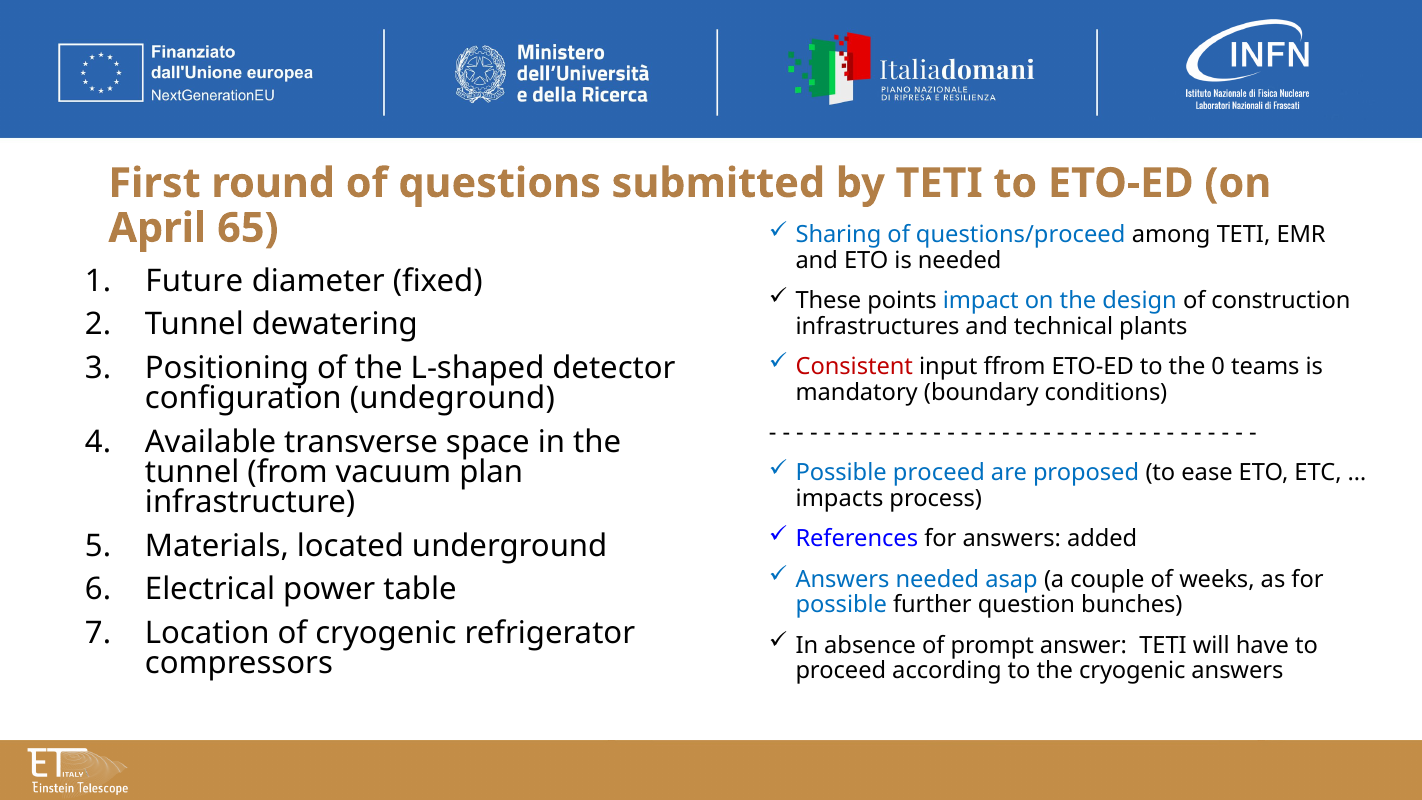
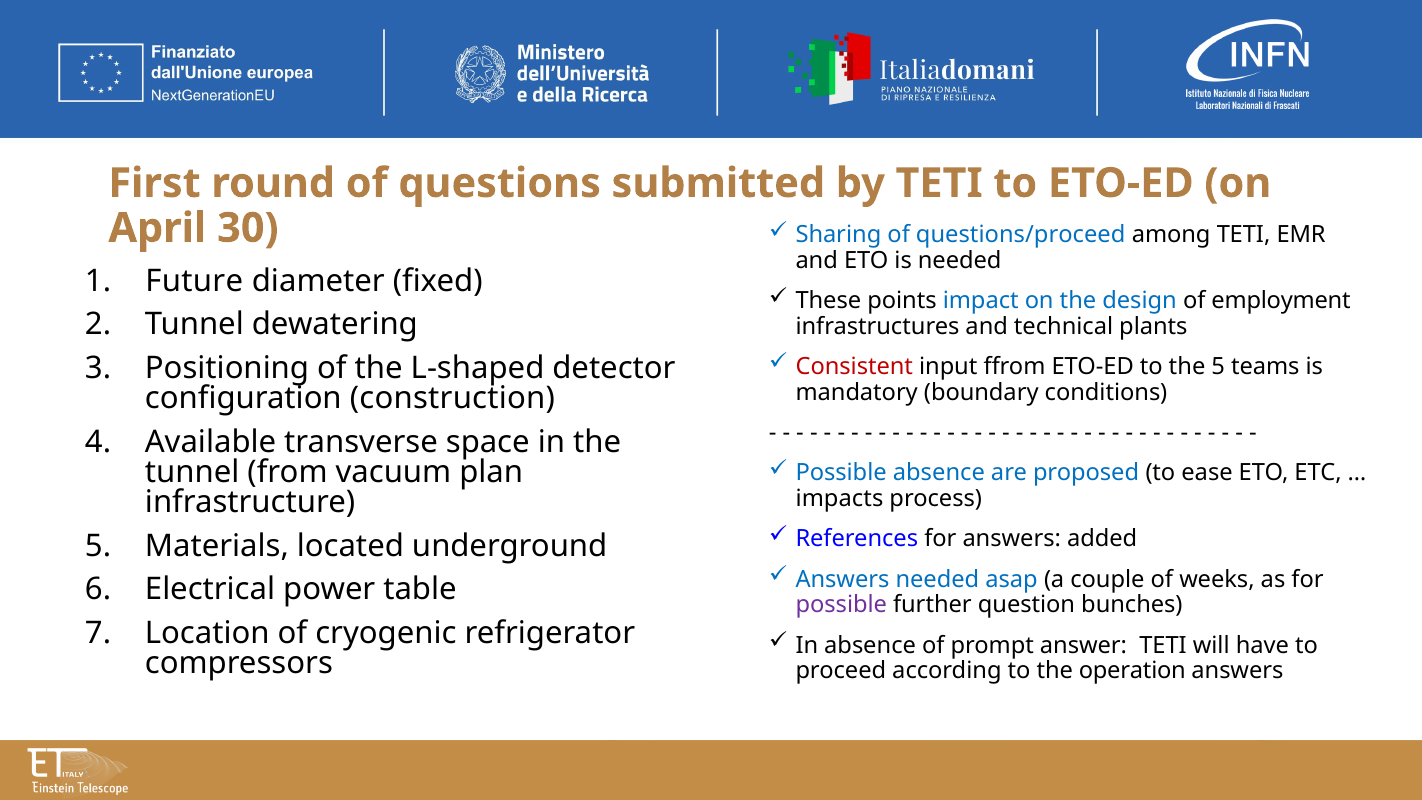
65: 65 -> 30
construction: construction -> employment
the 0: 0 -> 5
undeground: undeground -> construction
Possible proceed: proceed -> absence
possible at (841, 605) colour: blue -> purple
the cryogenic: cryogenic -> operation
